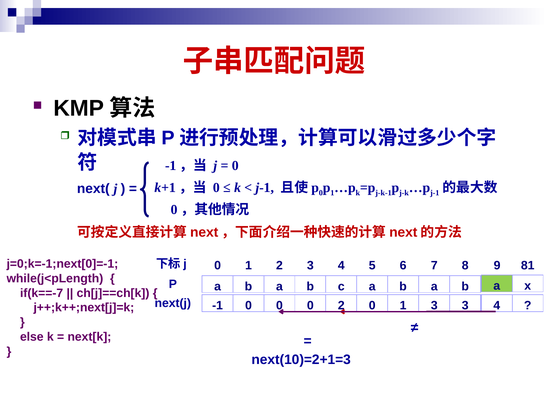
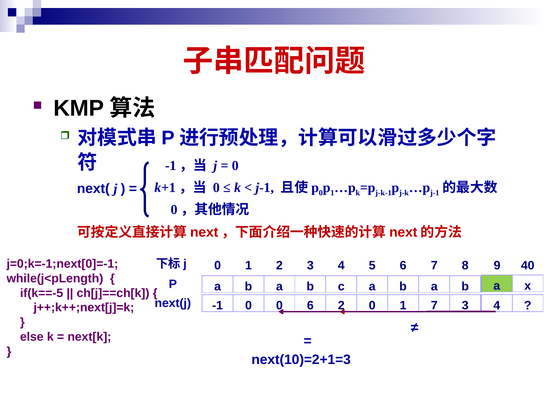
81: 81 -> 40
if(k==-7: if(k==-7 -> if(k==-5
0 at (310, 306): 0 -> 6
1 3: 3 -> 7
